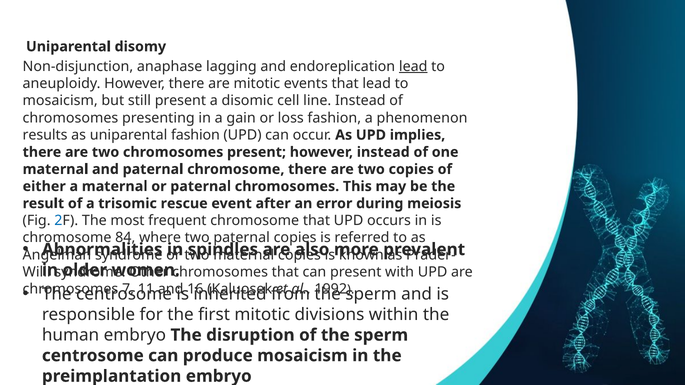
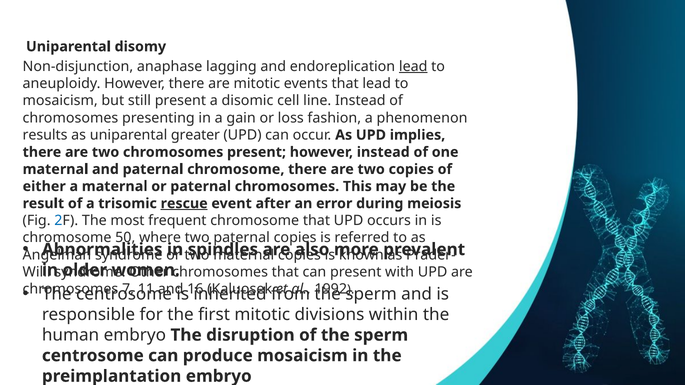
uniparental fashion: fashion -> greater
rescue underline: none -> present
84: 84 -> 50
